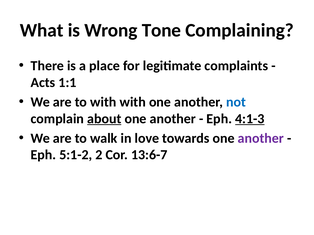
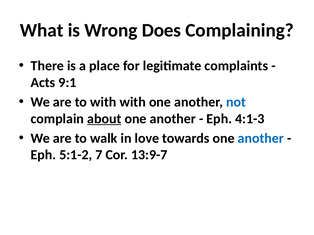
Tone: Tone -> Does
1:1: 1:1 -> 9:1
4:1-3 underline: present -> none
another at (261, 138) colour: purple -> blue
2: 2 -> 7
13:6-7: 13:6-7 -> 13:9-7
